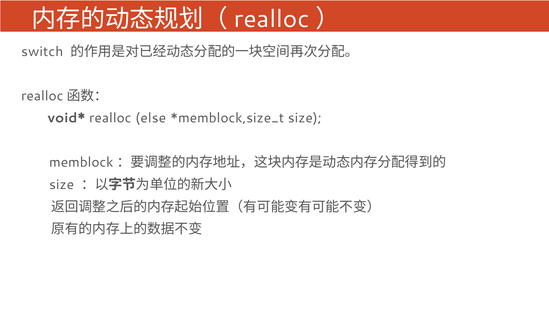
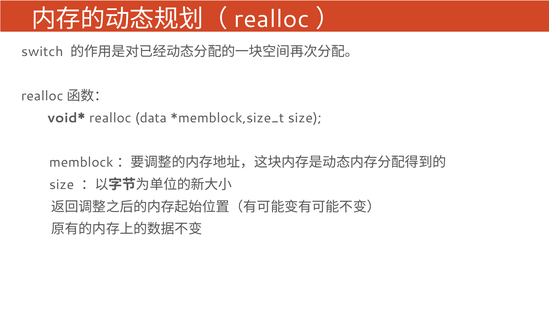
else: else -> data
